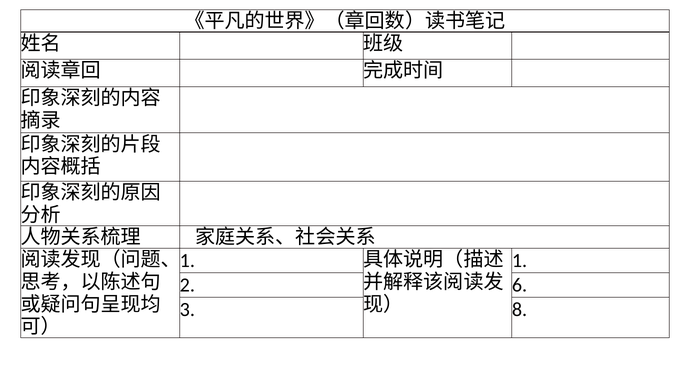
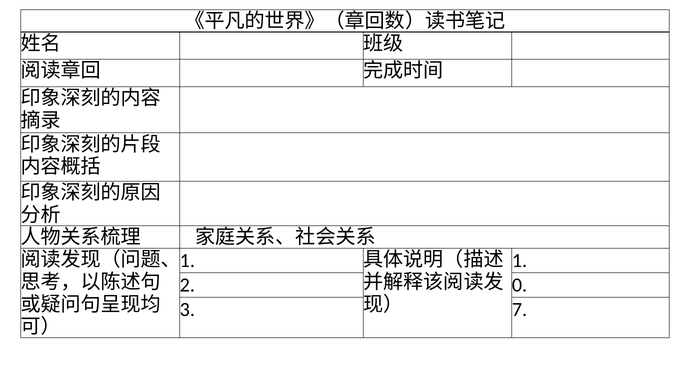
6: 6 -> 0
8: 8 -> 7
